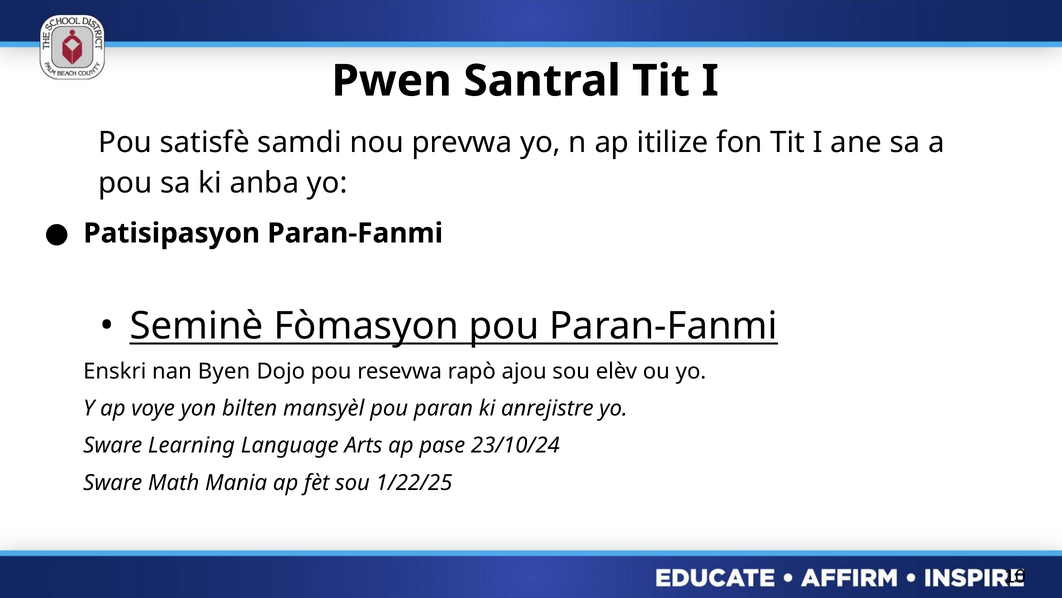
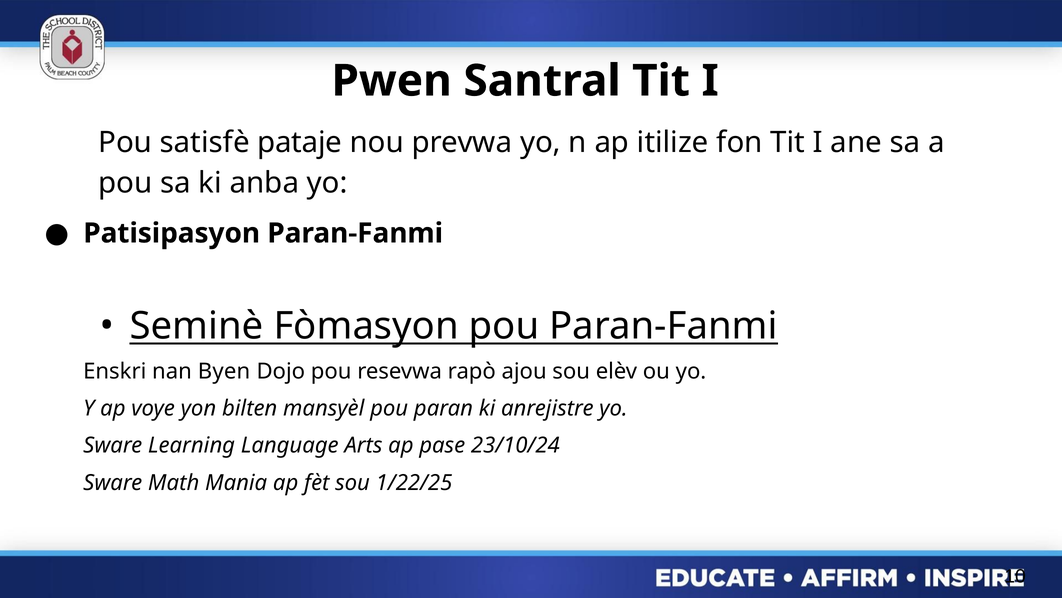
samdi: samdi -> pataje
